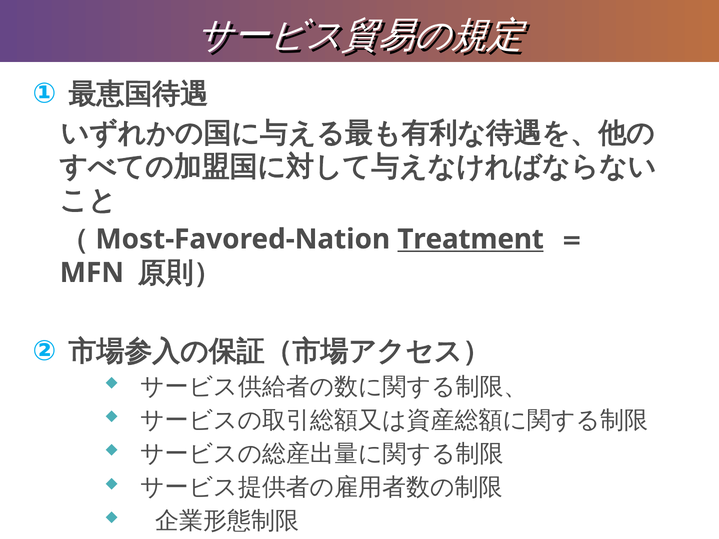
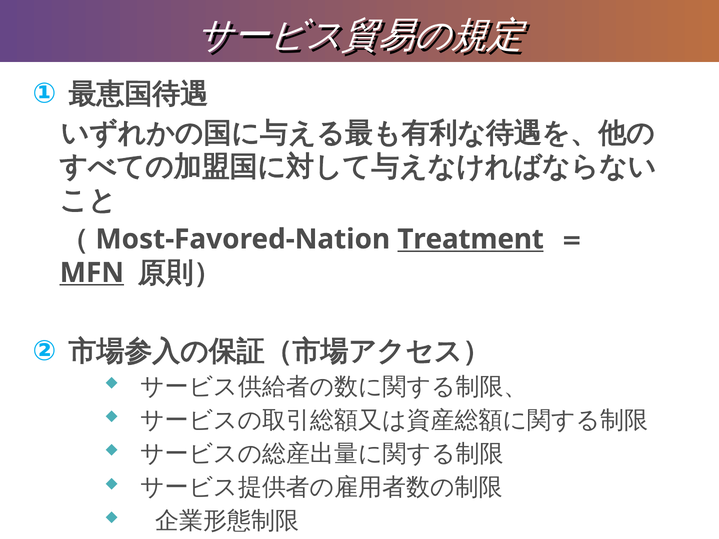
MFN underline: none -> present
